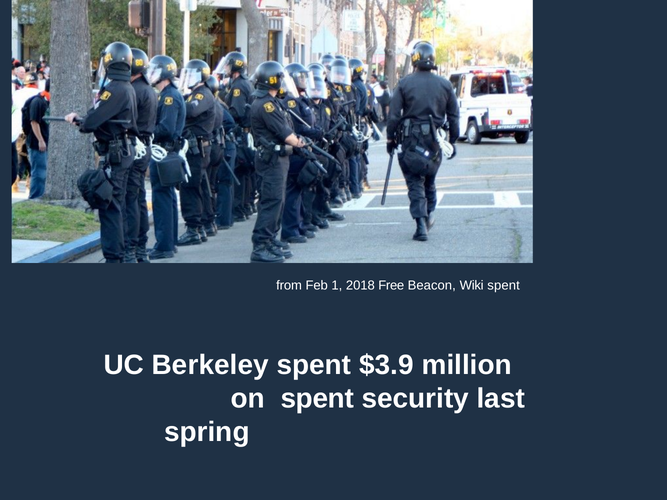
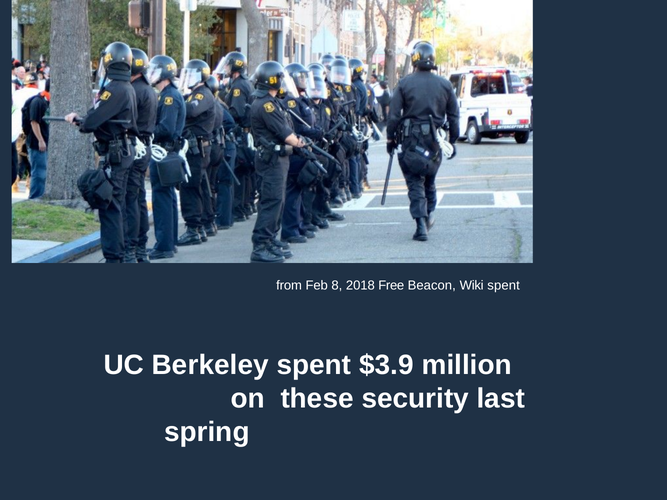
1: 1 -> 8
on spent: spent -> these
